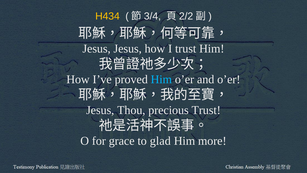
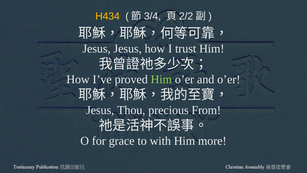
Him at (161, 79) colour: light blue -> light green
precious Trust: Trust -> From
glad: glad -> with
